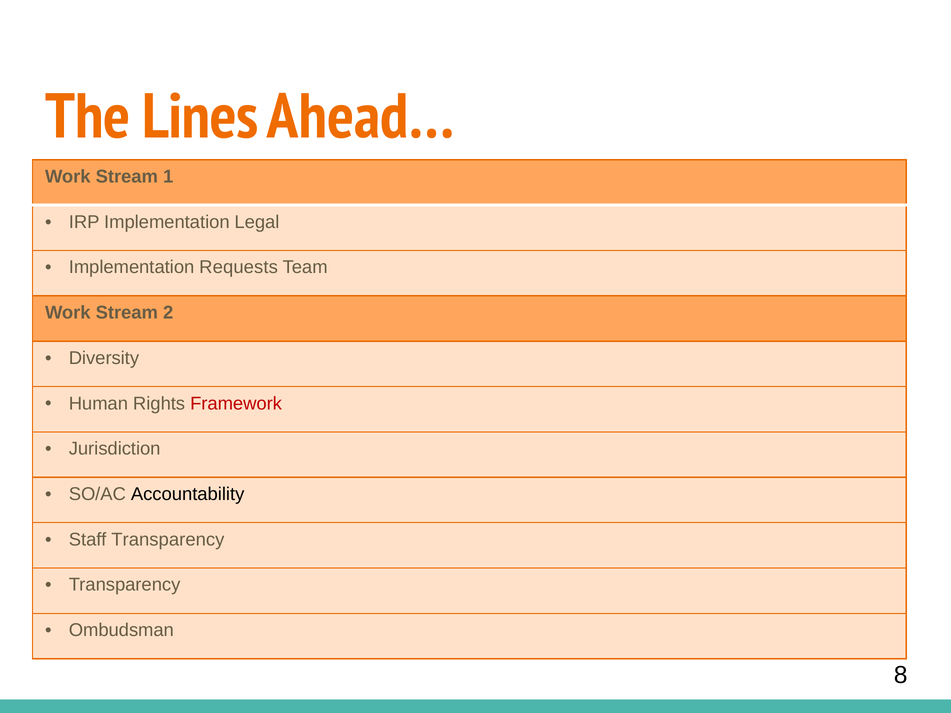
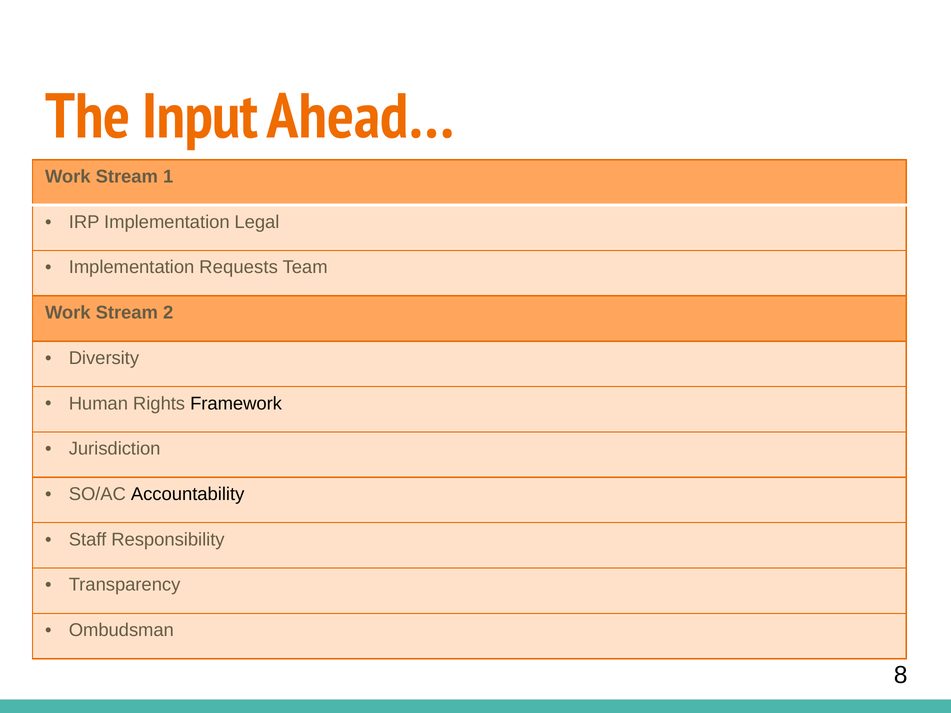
Lines: Lines -> Input
Framework colour: red -> black
Staff Transparency: Transparency -> Responsibility
